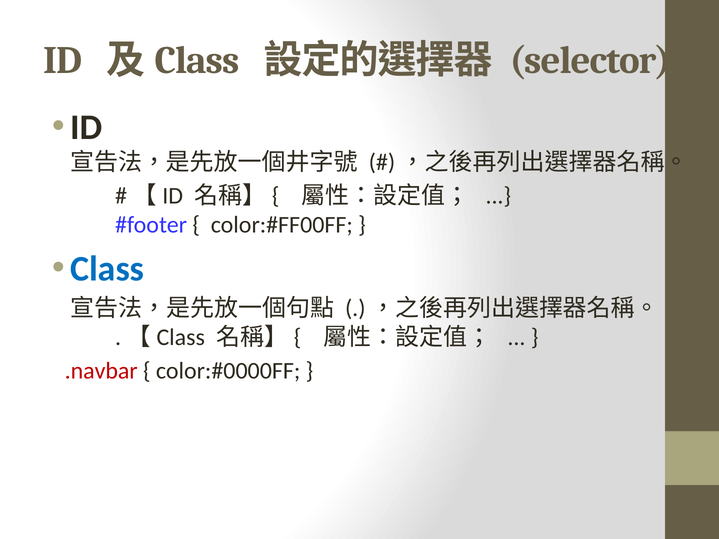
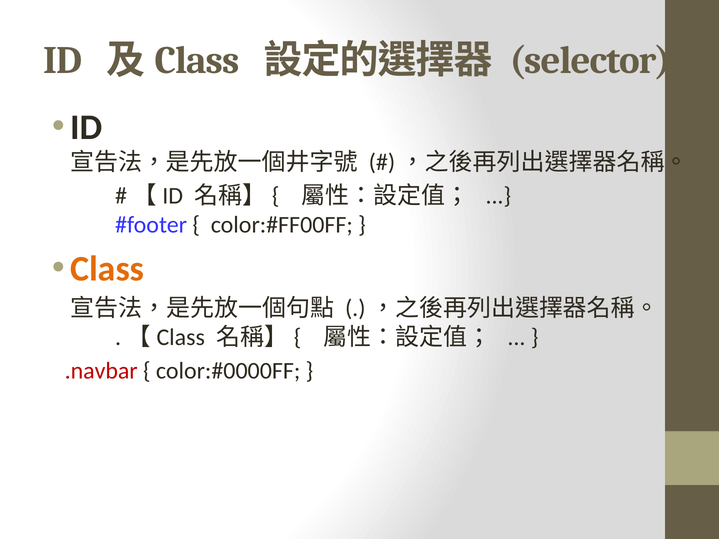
Class colour: blue -> orange
